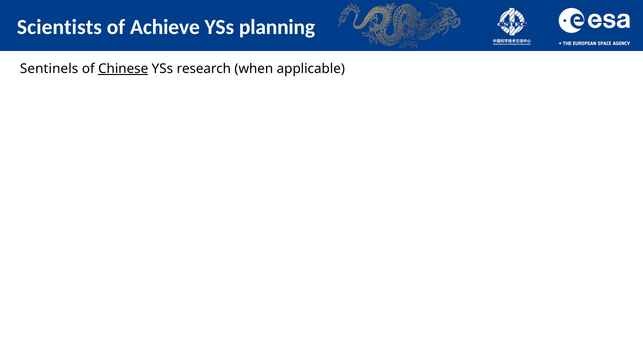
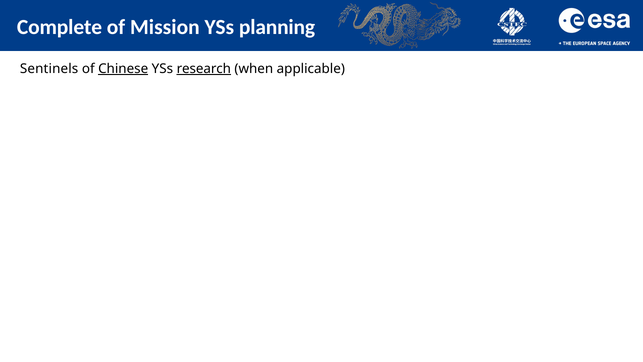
Scientists: Scientists -> Complete
Achieve: Achieve -> Mission
research underline: none -> present
